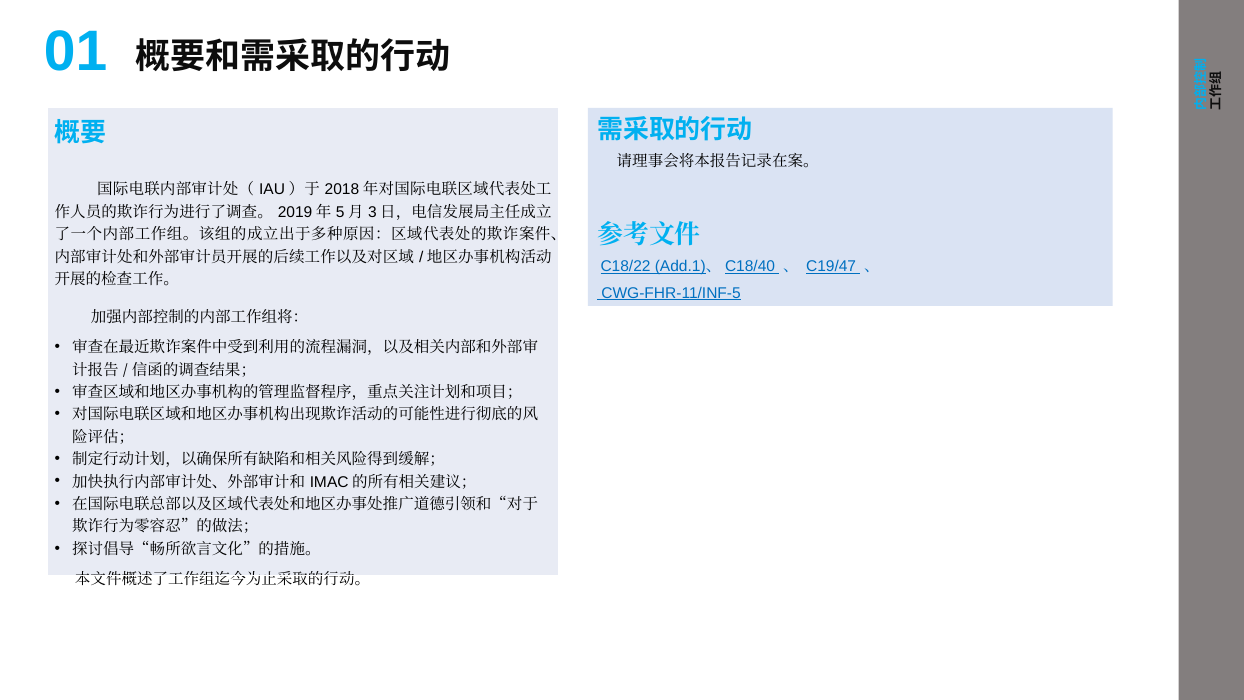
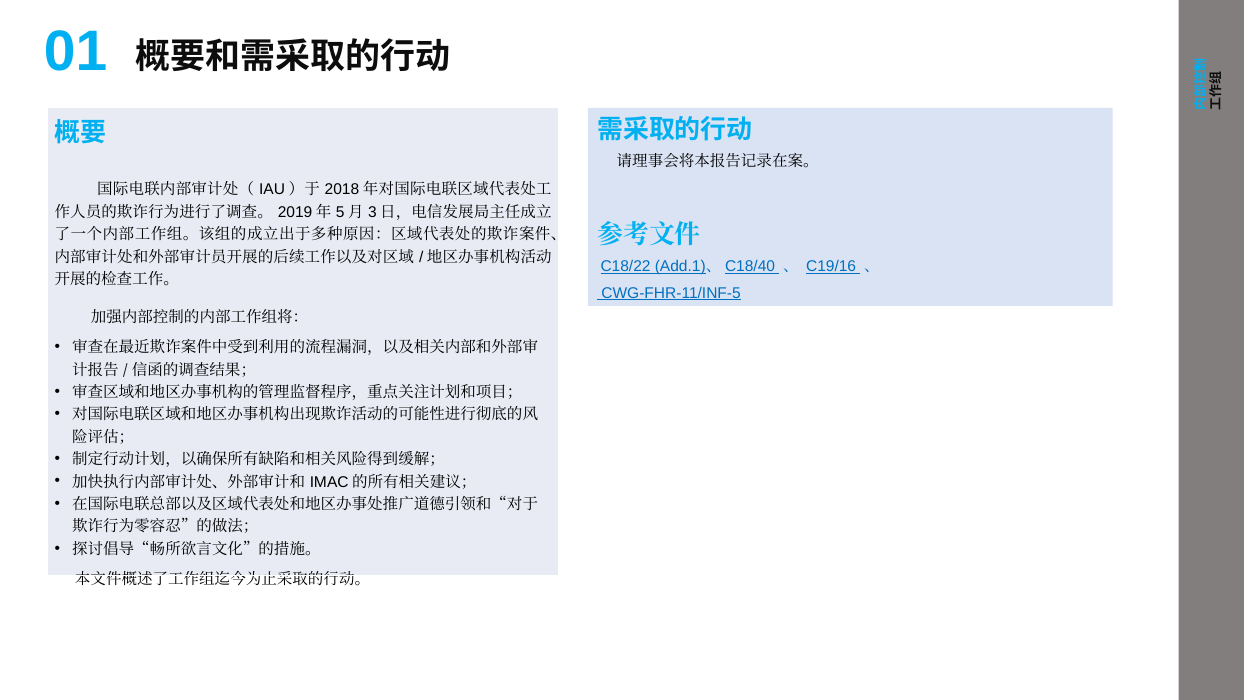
C19/47: C19/47 -> C19/16
